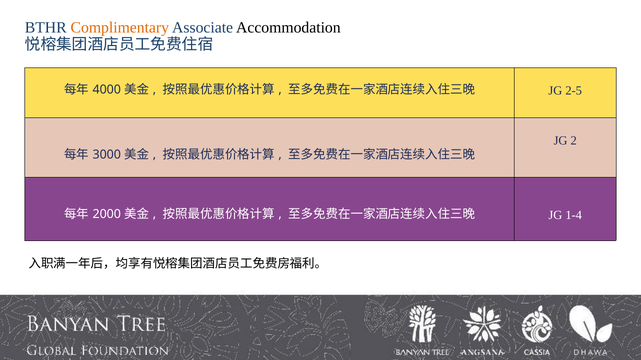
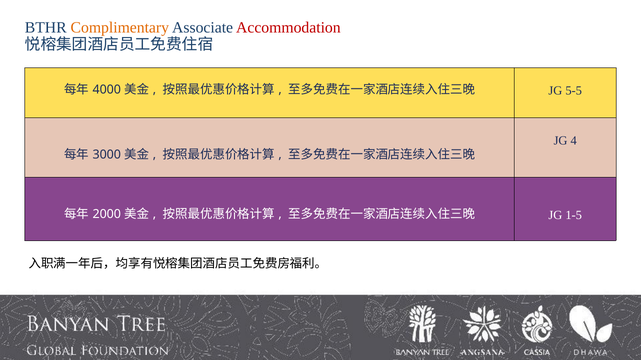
Accommodation colour: black -> red
2-5: 2-5 -> 5-5
2: 2 -> 4
1-4: 1-4 -> 1-5
